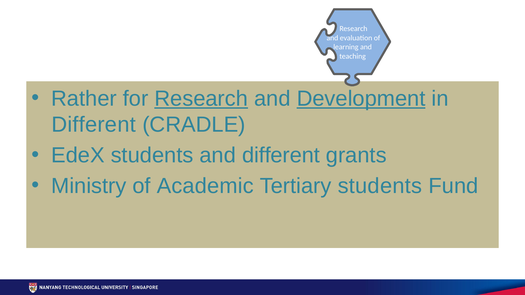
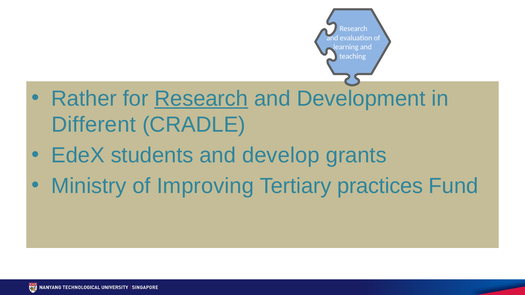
Development underline: present -> none
and different: different -> develop
Academic: Academic -> Improving
Tertiary students: students -> practices
